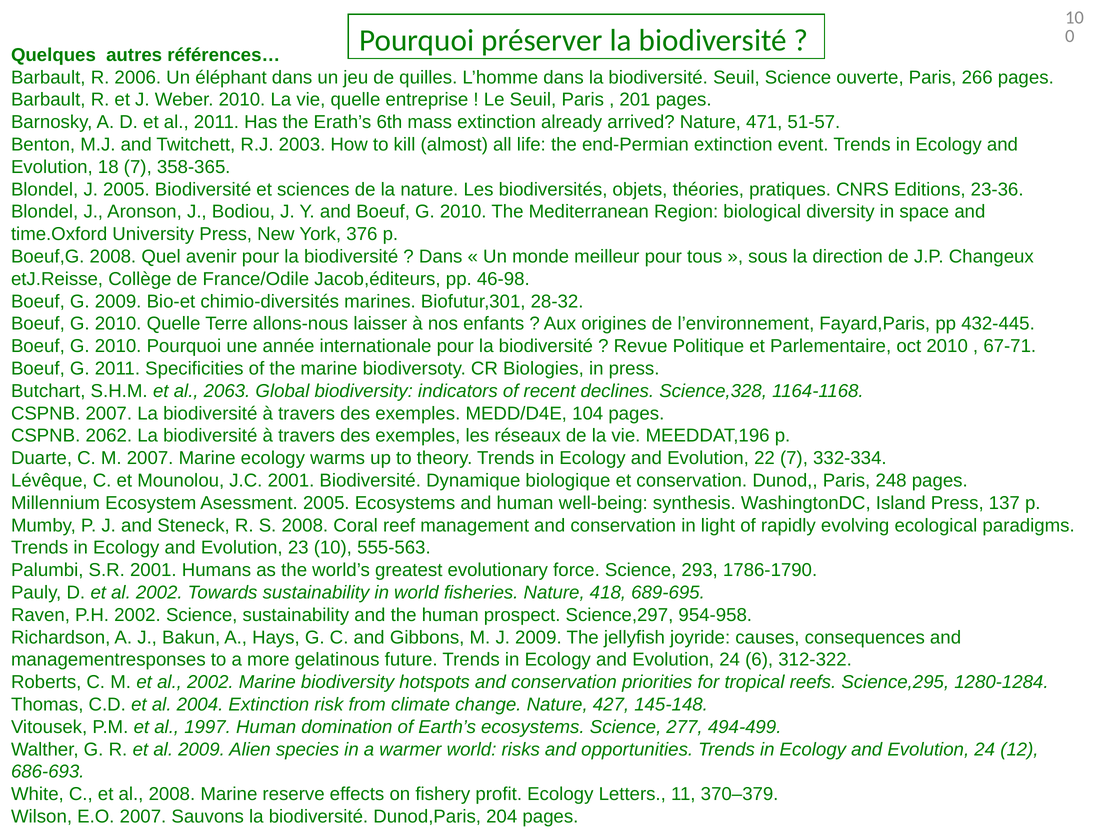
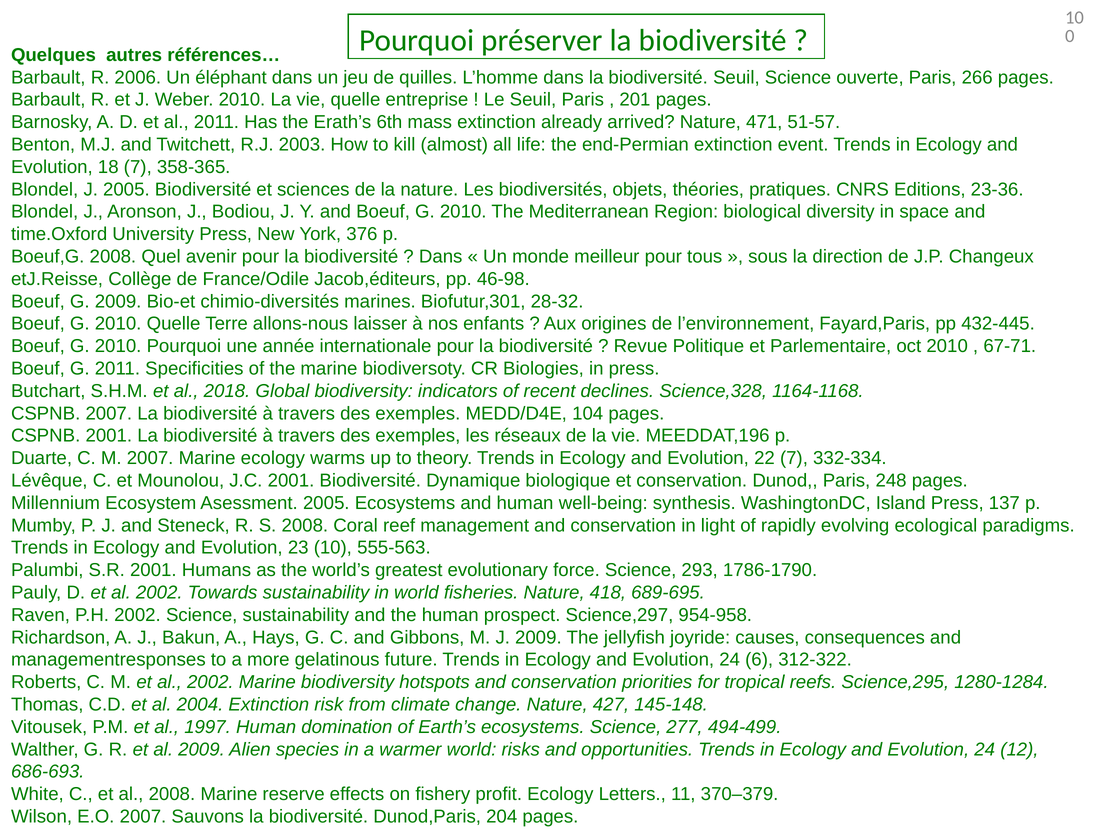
2063: 2063 -> 2018
CSPNB 2062: 2062 -> 2001
